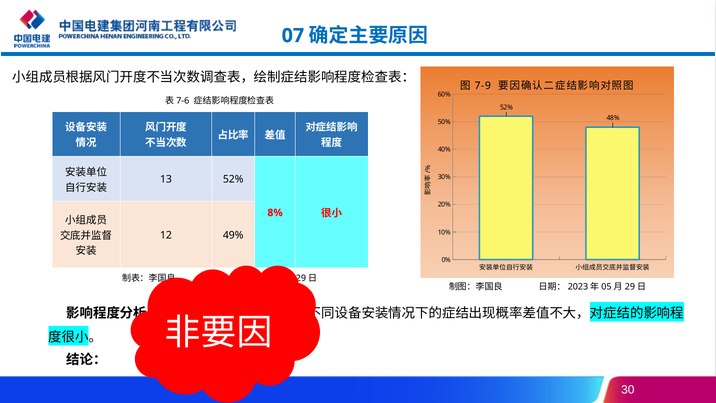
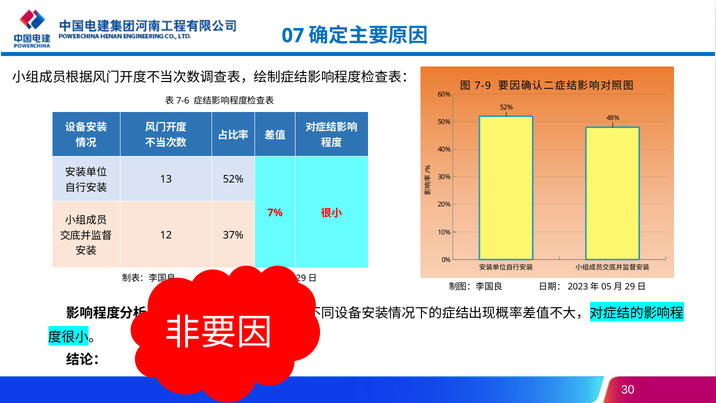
8%: 8% -> 7%
49%: 49% -> 37%
